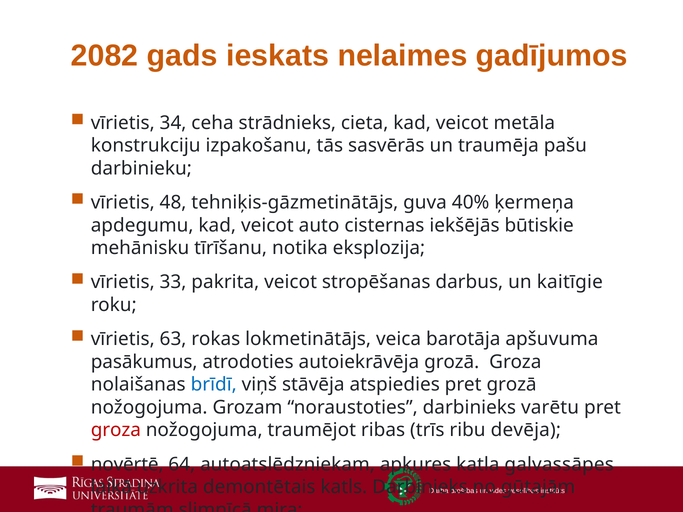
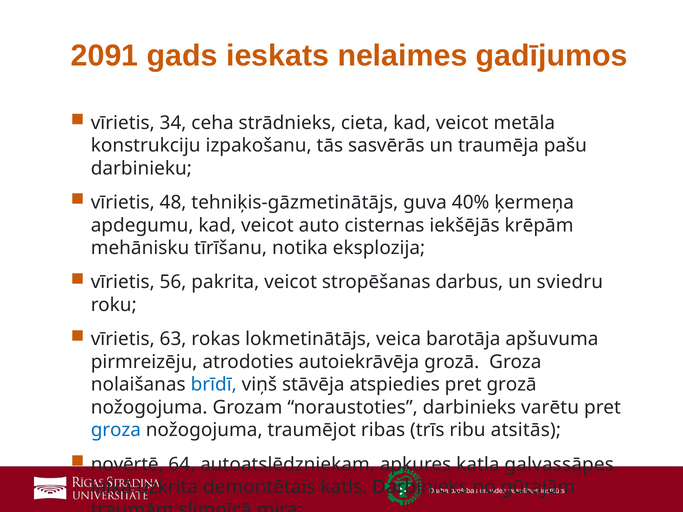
2082: 2082 -> 2091
būtiskie: būtiskie -> krēpām
33: 33 -> 56
kaitīgie: kaitīgie -> sviedru
pasākumus: pasākumus -> pirmreizēju
groza at (116, 430) colour: red -> blue
devēja: devēja -> atsitās
